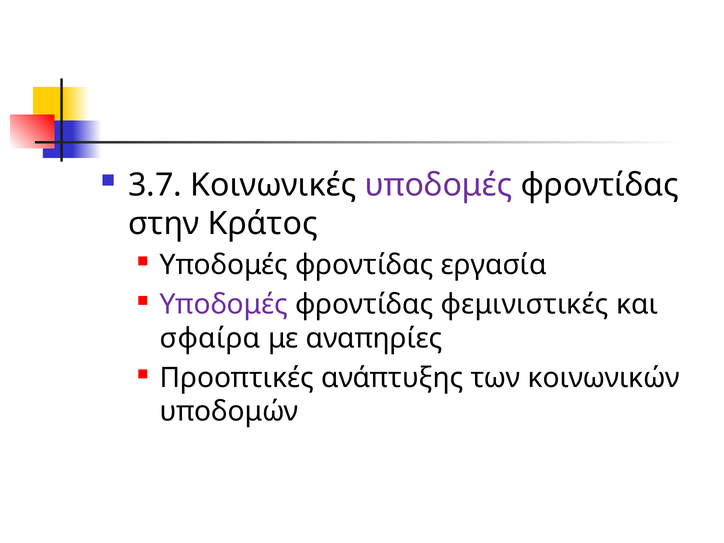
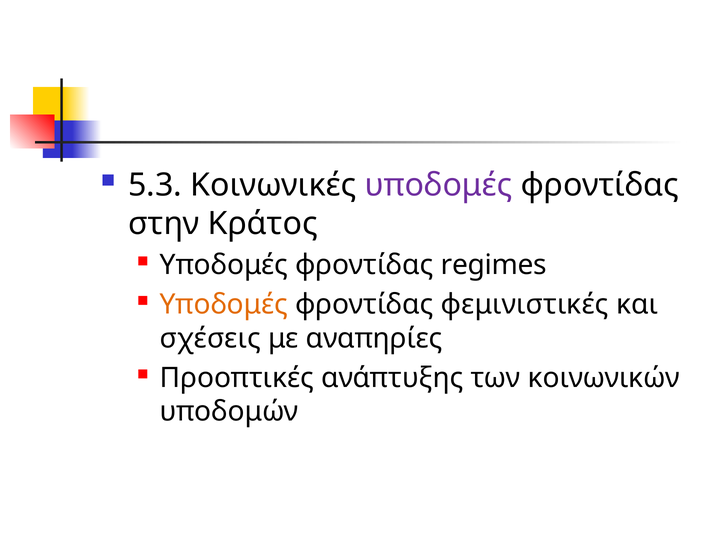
3.7: 3.7 -> 5.3
εργασία: εργασία -> regimes
Υποδομές at (224, 305) colour: purple -> orange
σφαίρα: σφαίρα -> σχέσεις
